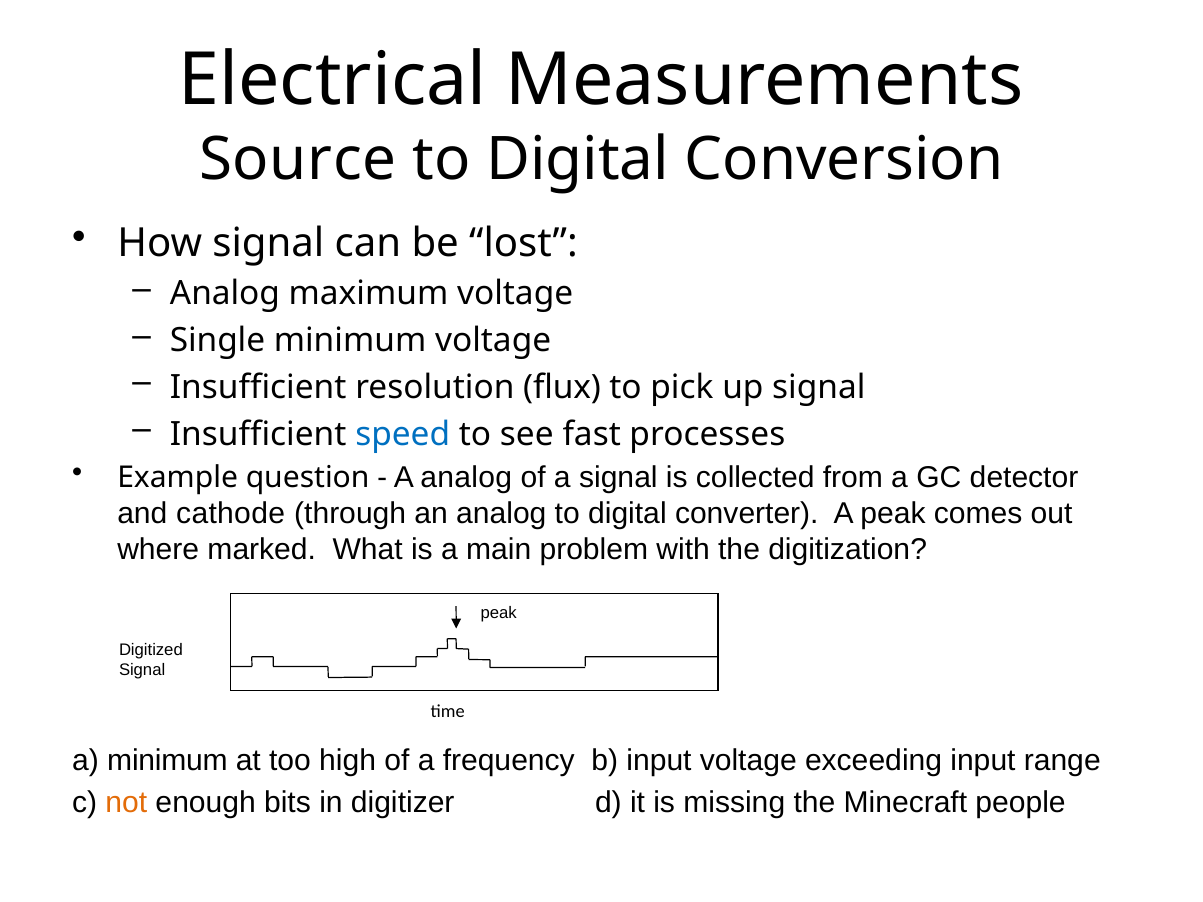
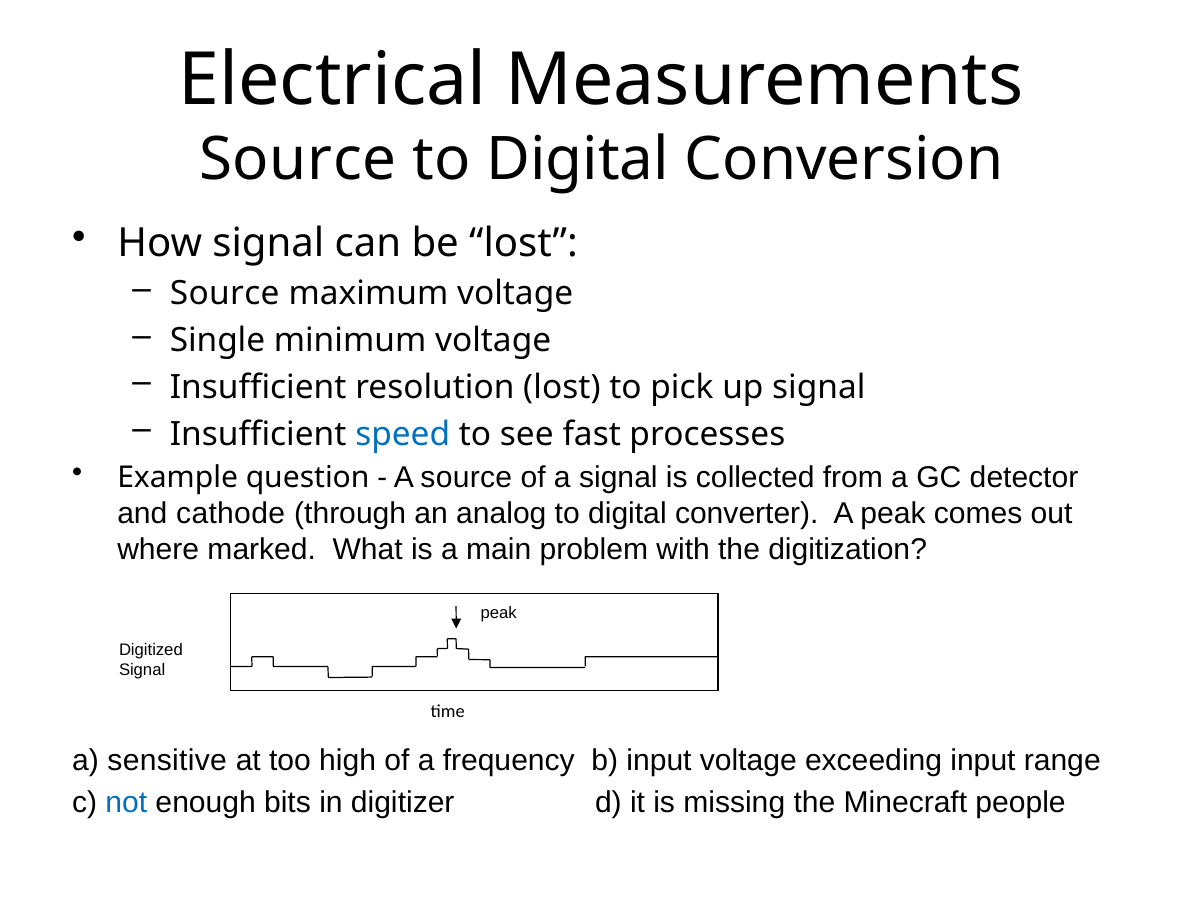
Analog at (225, 294): Analog -> Source
resolution flux: flux -> lost
A analog: analog -> source
a minimum: minimum -> sensitive
not colour: orange -> blue
